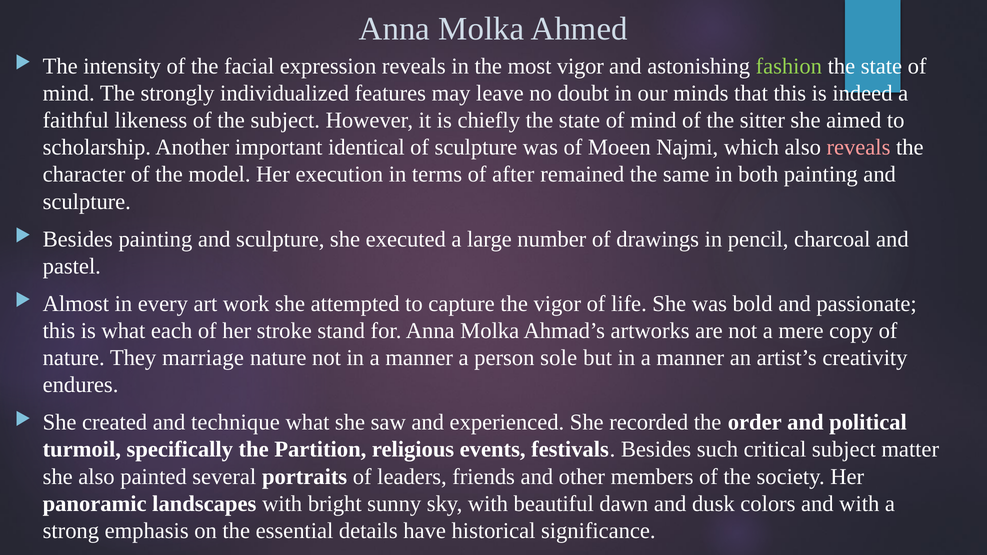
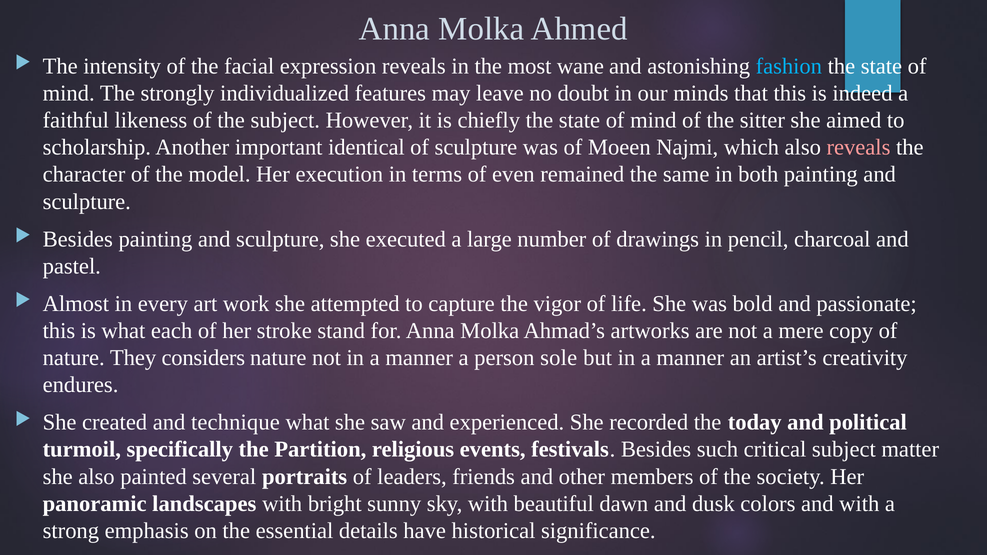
most vigor: vigor -> wane
fashion colour: light green -> light blue
after: after -> even
marriage: marriage -> considers
order: order -> today
